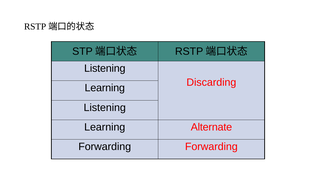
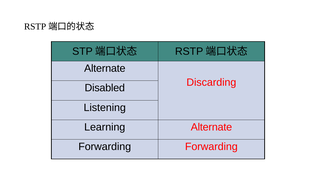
Listening at (105, 68): Listening -> Alternate
Learning at (105, 88): Learning -> Disabled
